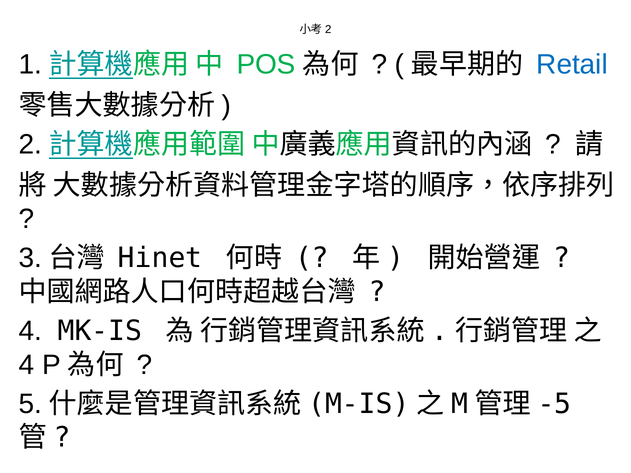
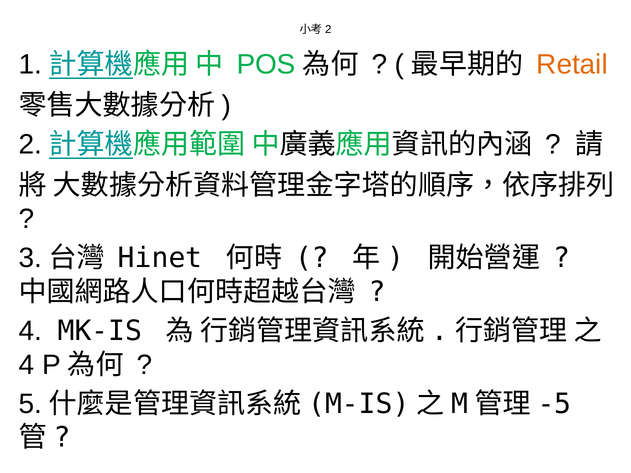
Retail colour: blue -> orange
